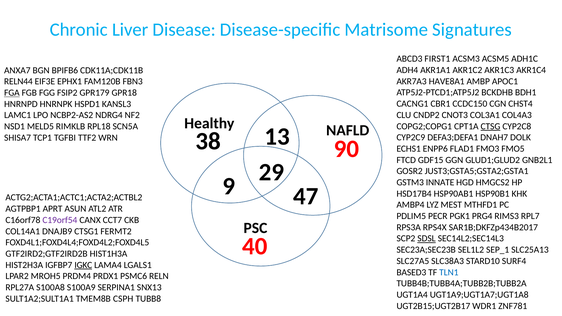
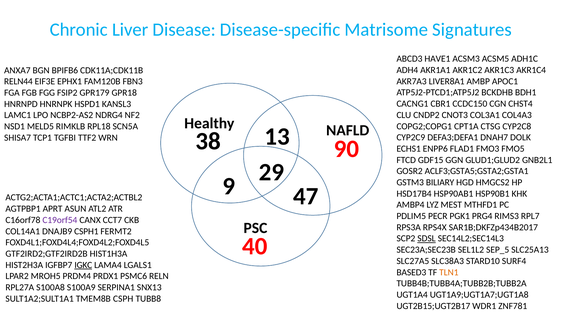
FIRST1: FIRST1 -> HAVE1
HAVE8A1: HAVE8A1 -> LIVER8A1
FGA underline: present -> none
CTSG underline: present -> none
JUST3;GSTA5;GSTA2;GSTA1: JUST3;GSTA5;GSTA2;GSTA1 -> ACLF3;GSTA5;GSTA2;GSTA1
INNATE: INNATE -> BILIARY
CTSG1: CTSG1 -> CSPH1
SEP_1: SEP_1 -> SEP_5
TLN1 colour: blue -> orange
